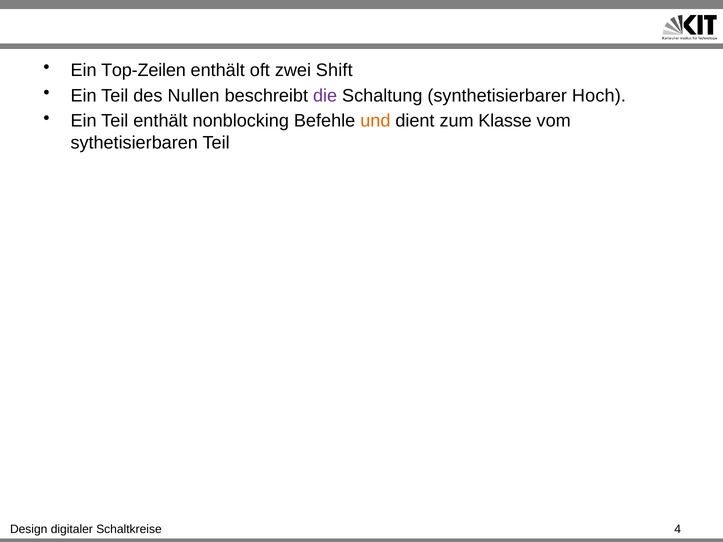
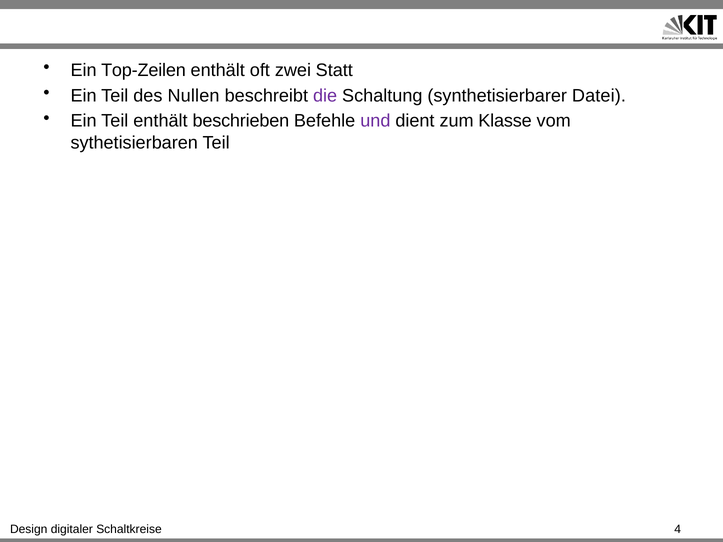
Shift: Shift -> Statt
Hoch: Hoch -> Datei
nonblocking: nonblocking -> beschrieben
und colour: orange -> purple
